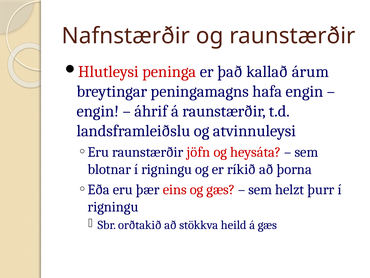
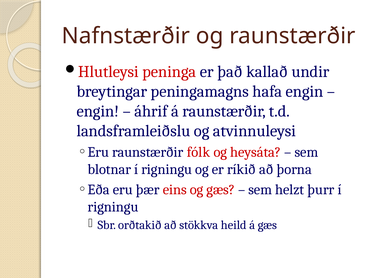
árum: árum -> undir
jöfn: jöfn -> fólk
